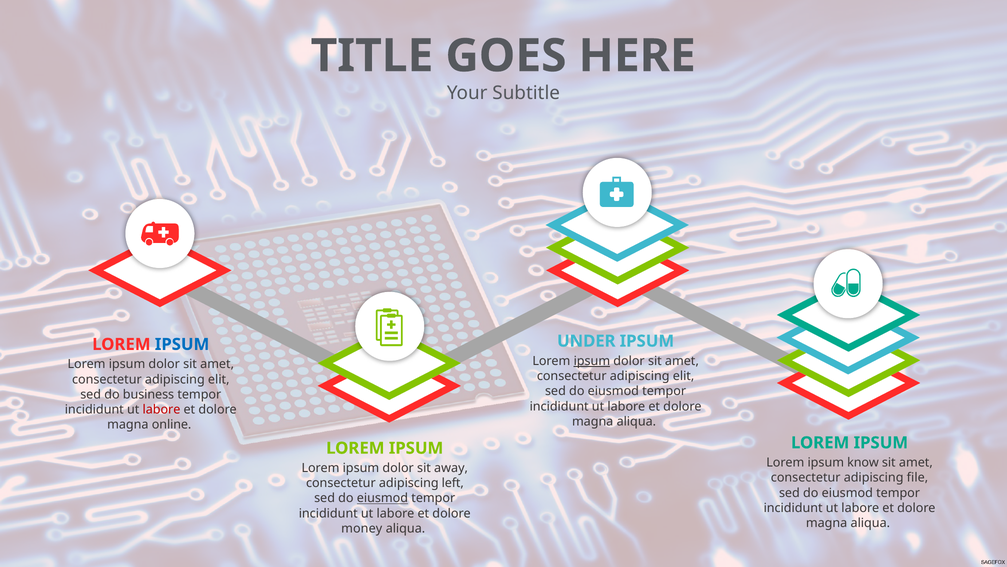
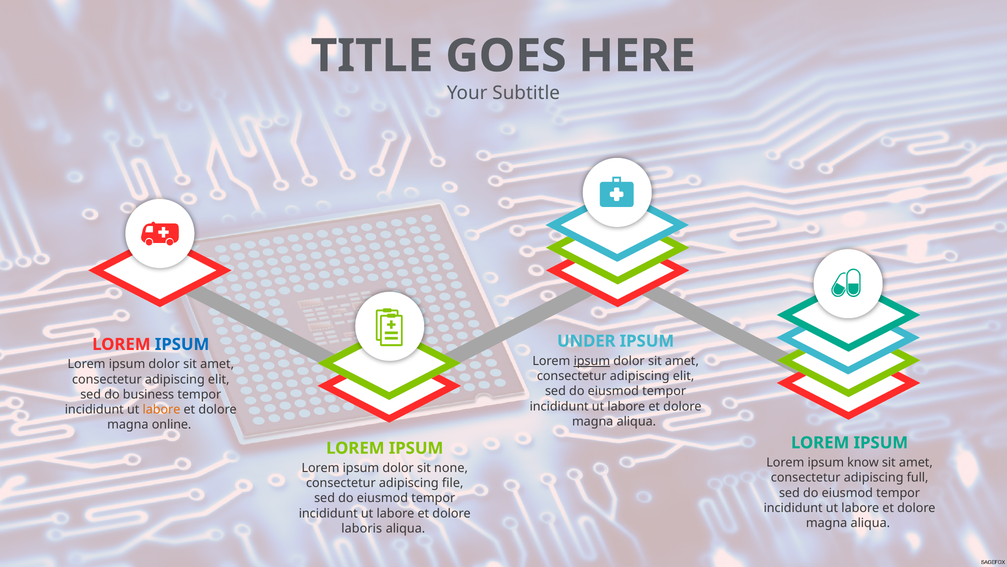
labore at (161, 409) colour: red -> orange
away: away -> none
file: file -> full
left: left -> file
eiusmod at (382, 498) underline: present -> none
money: money -> laboris
